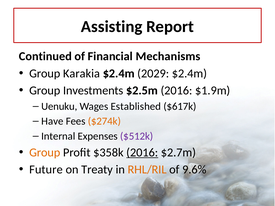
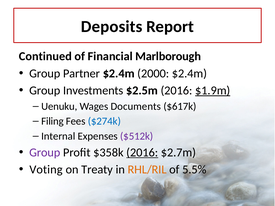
Assisting: Assisting -> Deposits
Mechanisms: Mechanisms -> Marlborough
Karakia: Karakia -> Partner
2029: 2029 -> 2000
$1.9m underline: none -> present
Established: Established -> Documents
Have: Have -> Filing
$274k colour: orange -> blue
Group at (45, 153) colour: orange -> purple
Future: Future -> Voting
9.6%: 9.6% -> 5.5%
